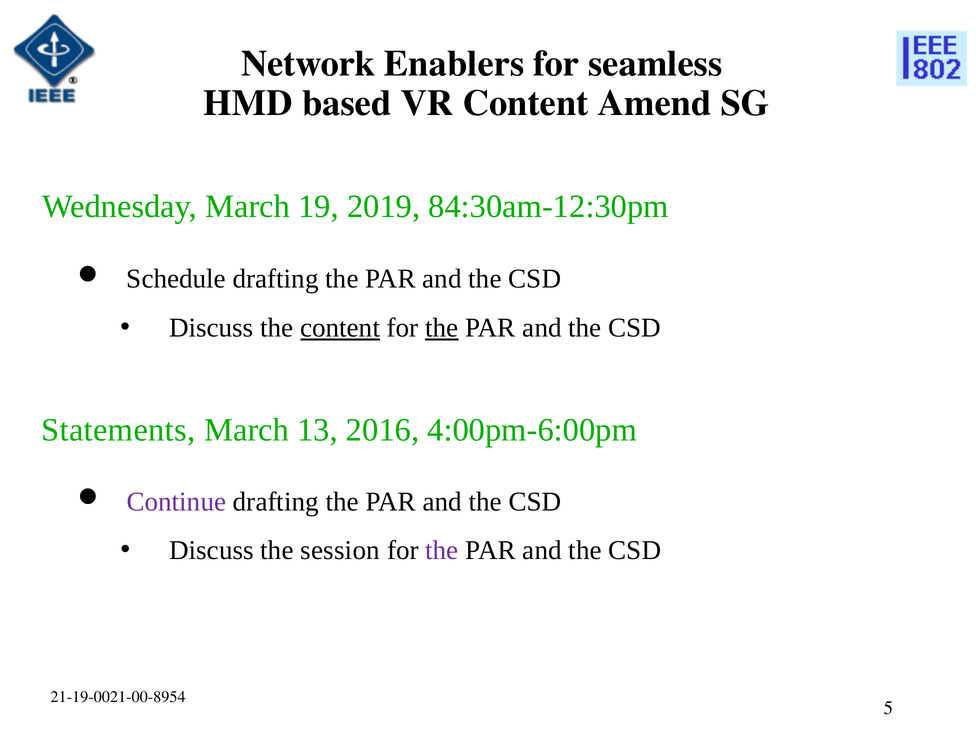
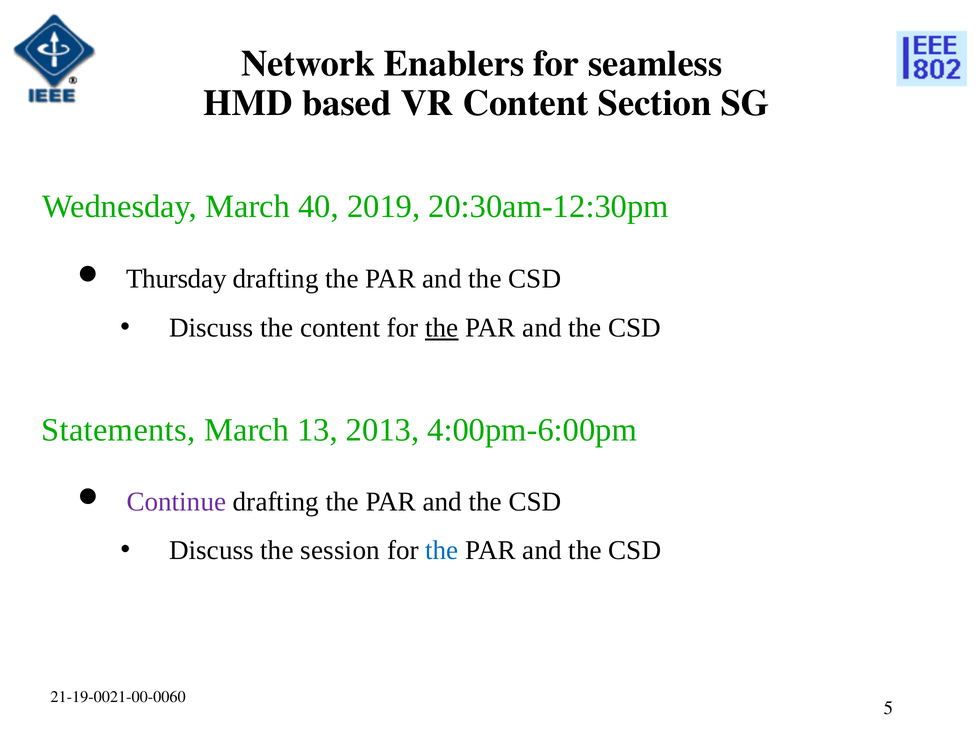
Amend: Amend -> Section
19: 19 -> 40
84:30am-12:30pm: 84:30am-12:30pm -> 20:30am-12:30pm
Schedule: Schedule -> Thursday
content at (340, 328) underline: present -> none
2016: 2016 -> 2013
the at (442, 550) colour: purple -> blue
21-19-0021-00-8954: 21-19-0021-00-8954 -> 21-19-0021-00-0060
